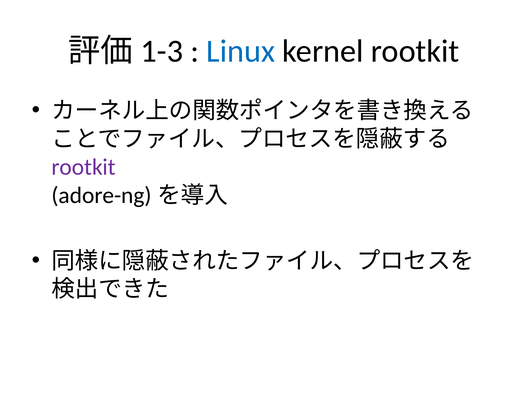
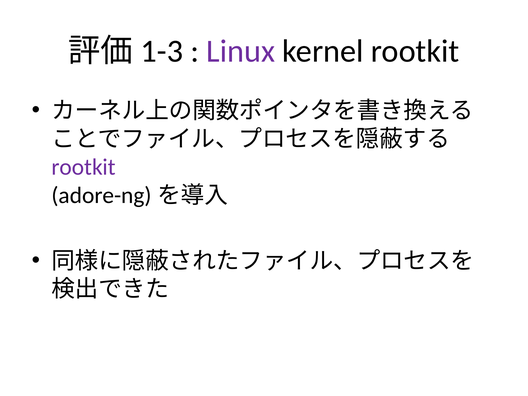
Linux colour: blue -> purple
